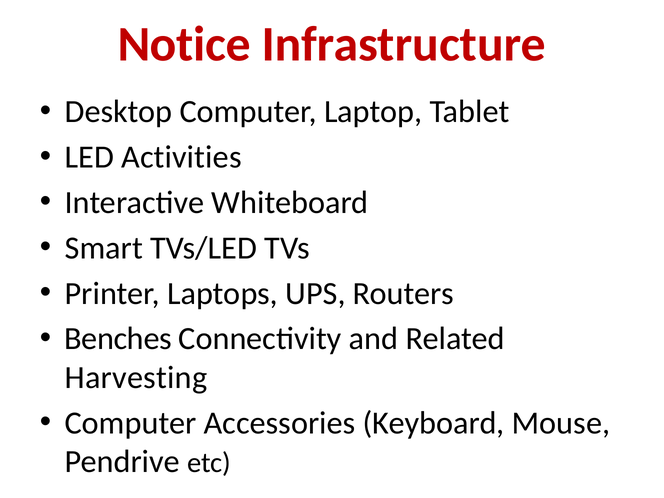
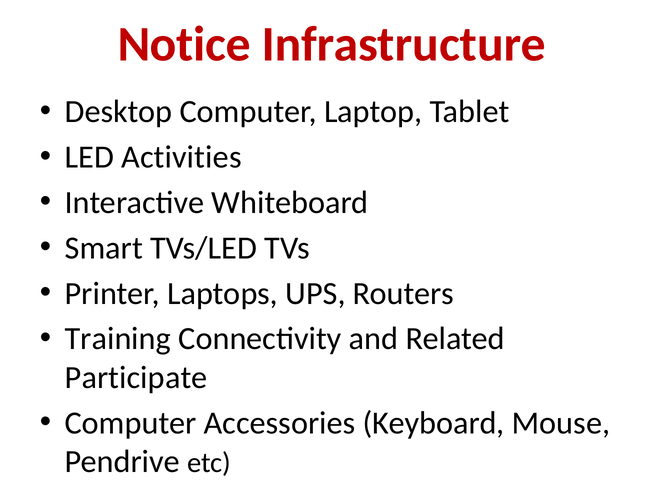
Benches: Benches -> Training
Harvesting: Harvesting -> Participate
